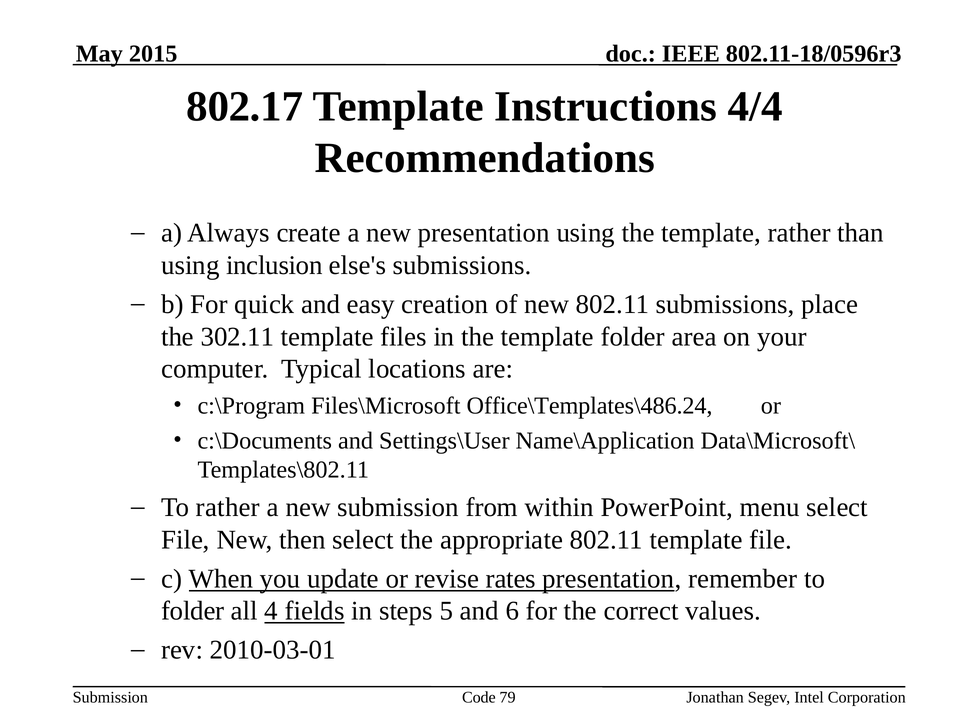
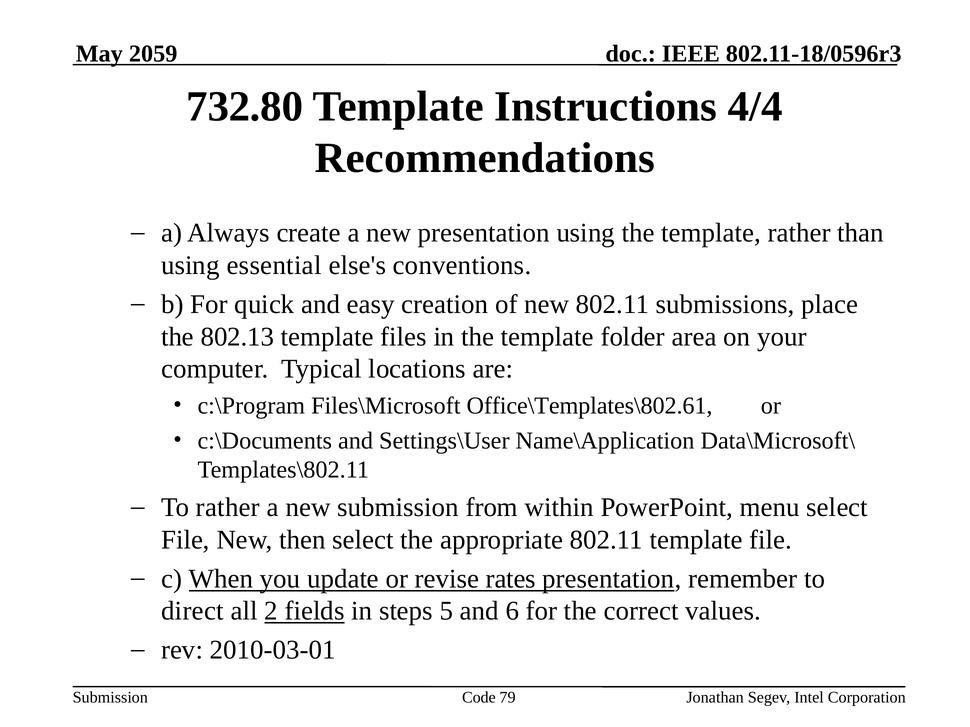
2015: 2015 -> 2059
802.17: 802.17 -> 732.80
inclusion: inclusion -> essential
else's submissions: submissions -> conventions
302.11: 302.11 -> 802.13
Office\Templates\486.24: Office\Templates\486.24 -> Office\Templates\802.61
folder at (193, 611): folder -> direct
4: 4 -> 2
